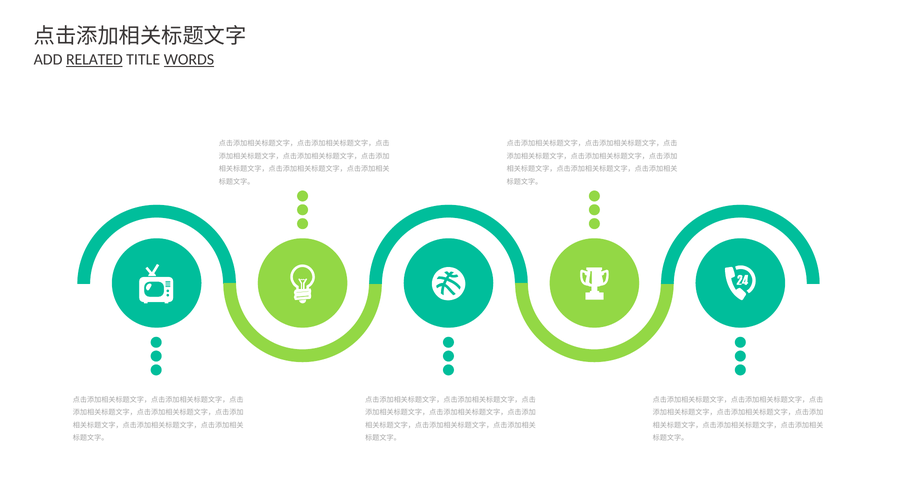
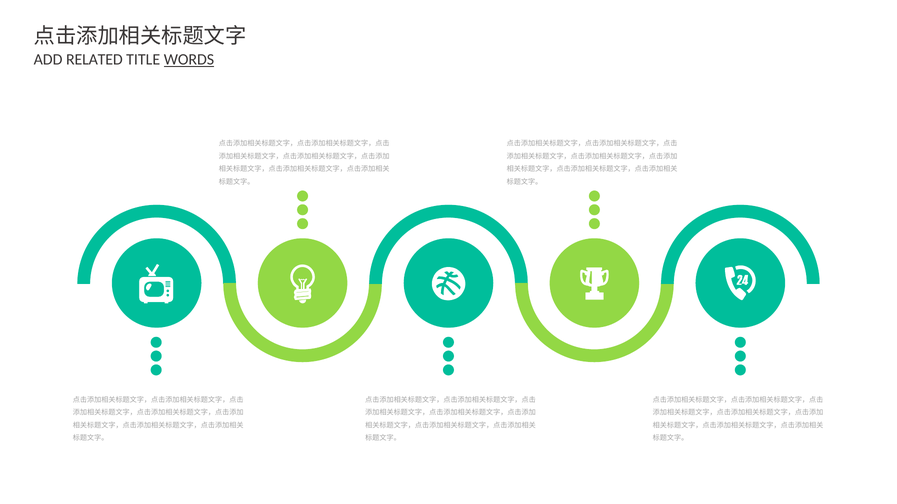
RELATED underline: present -> none
